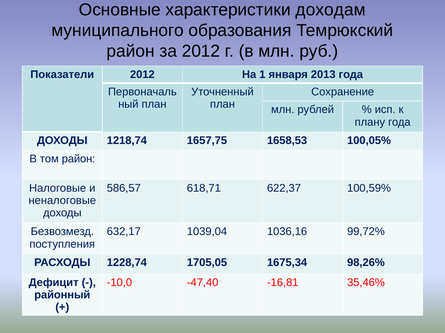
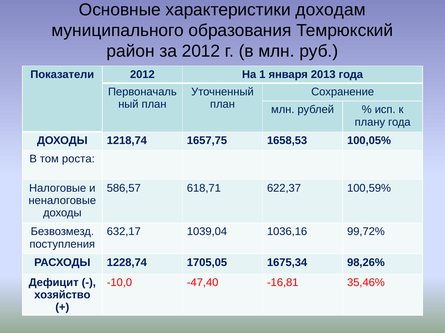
том район: район -> роста
районный: районный -> хозяйство
